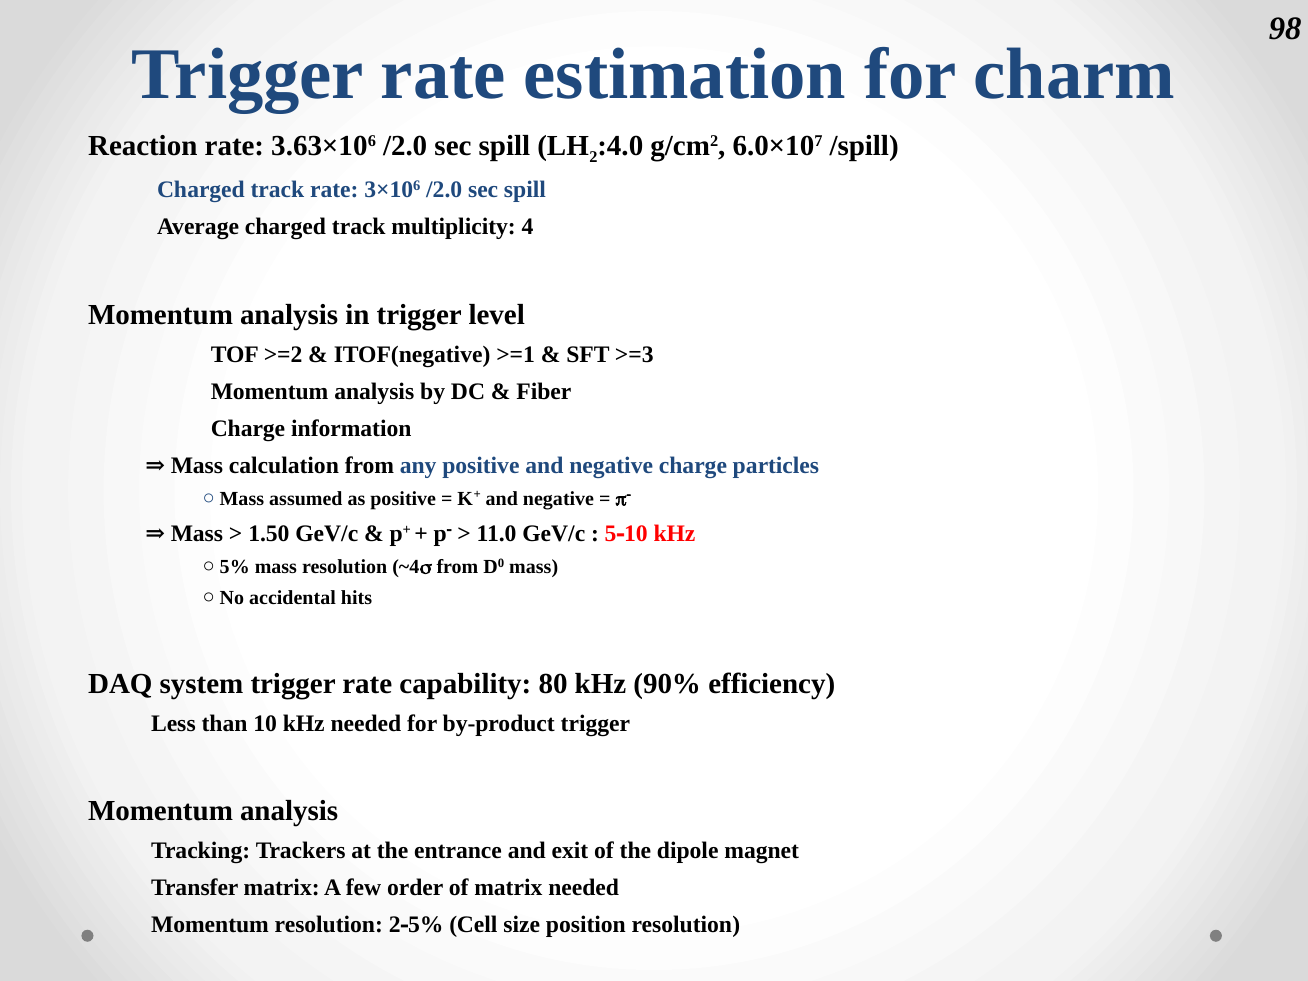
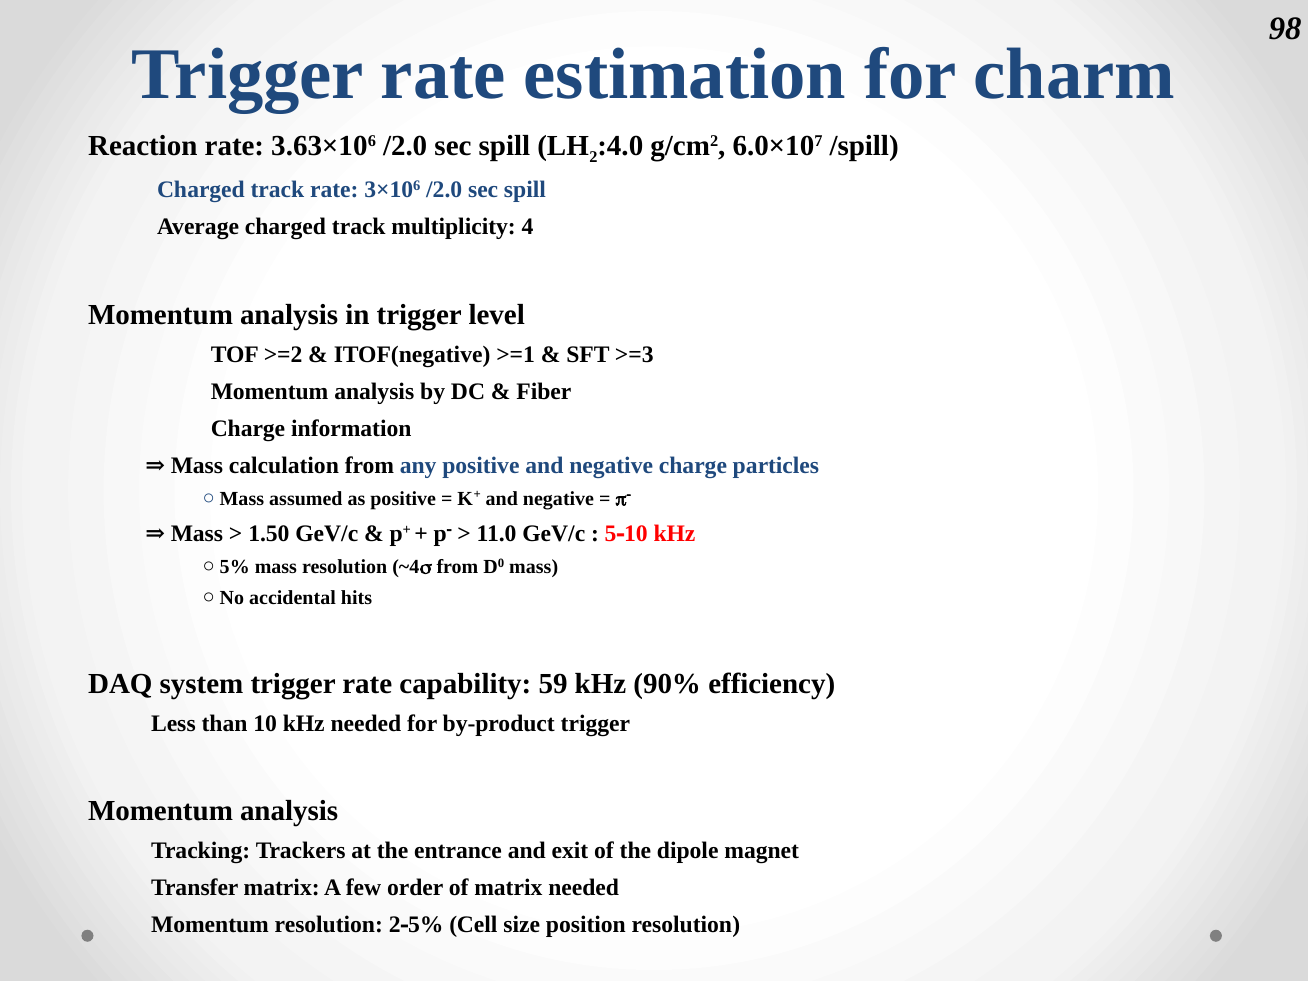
80: 80 -> 59
